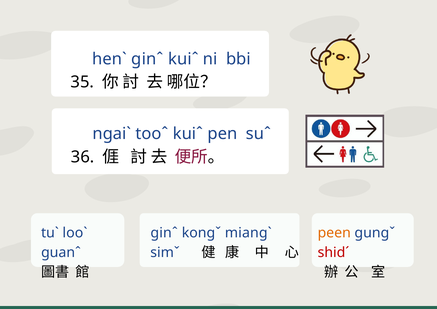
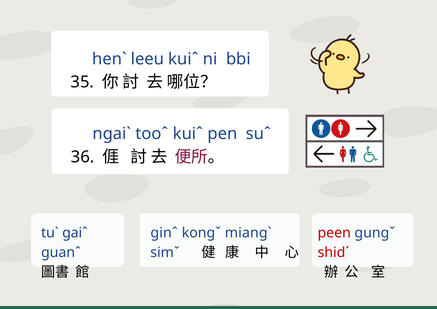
henˋ ginˆ: ginˆ -> leeu
looˋ: looˋ -> gaiˆ
peen colour: orange -> red
